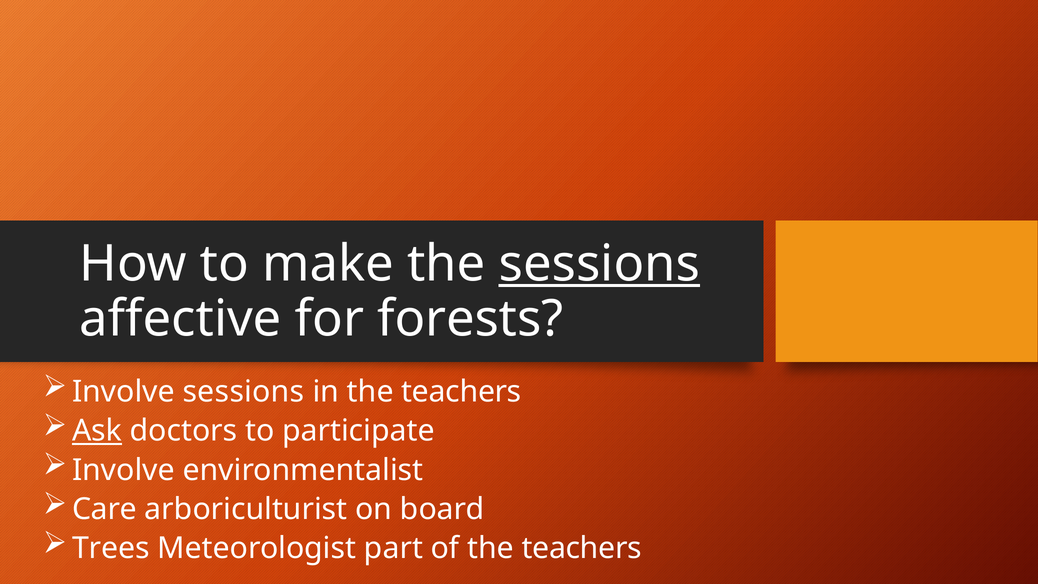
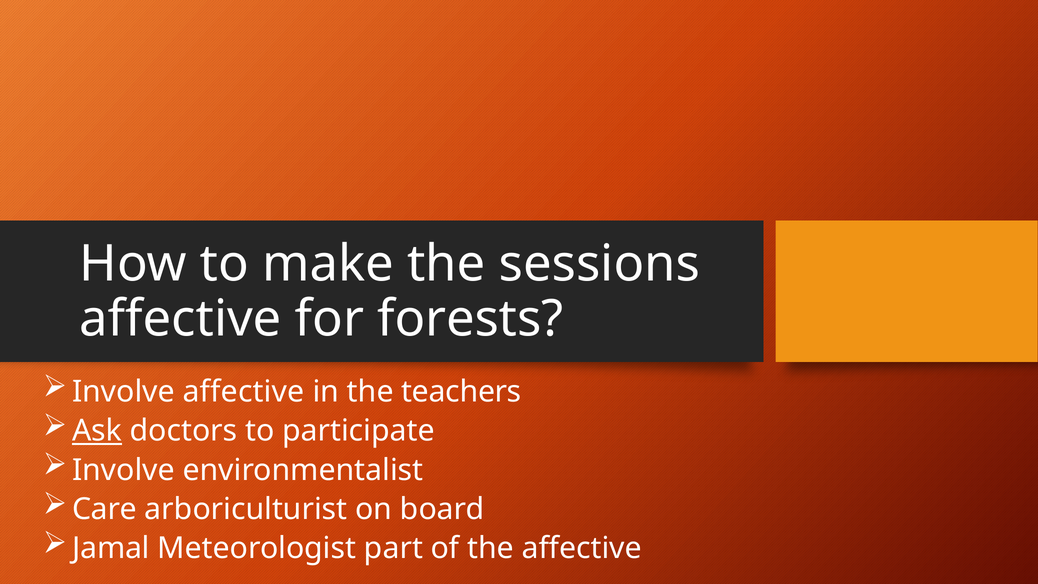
sessions at (599, 264) underline: present -> none
Involve sessions: sessions -> affective
Trees: Trees -> Jamal
of the teachers: teachers -> affective
